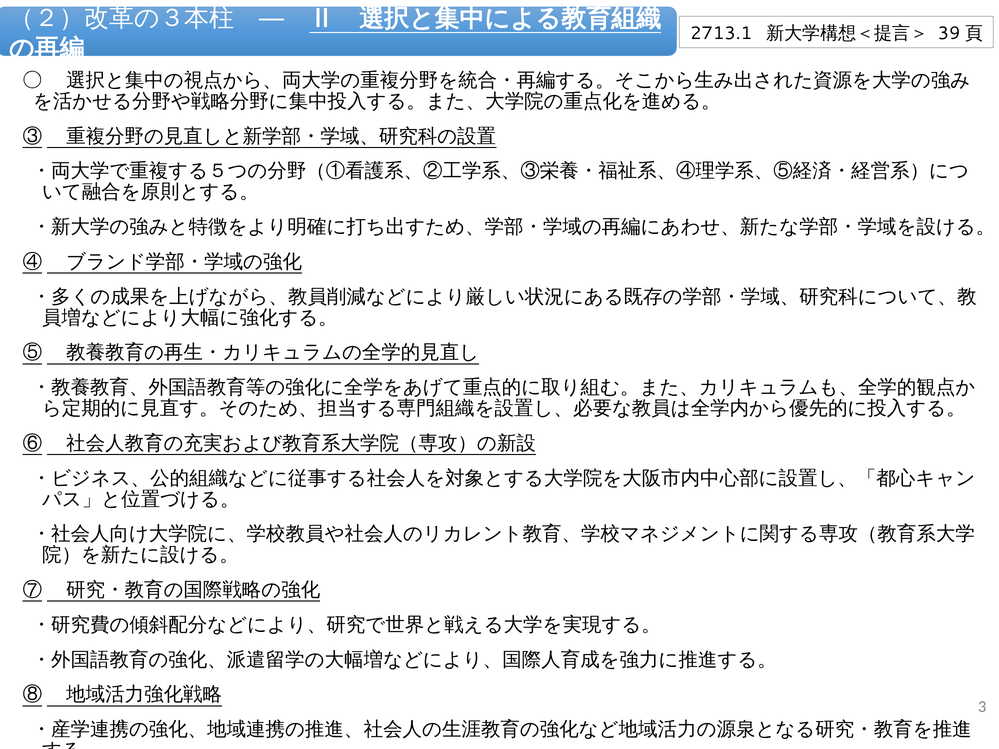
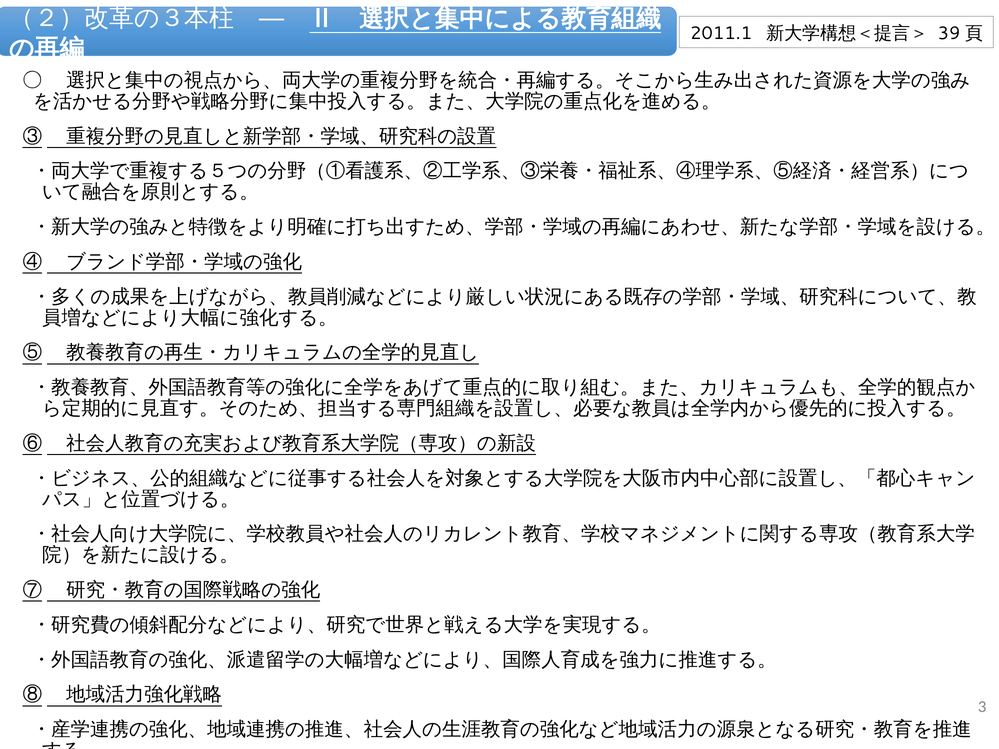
2713.1: 2713.1 -> 2011.1
